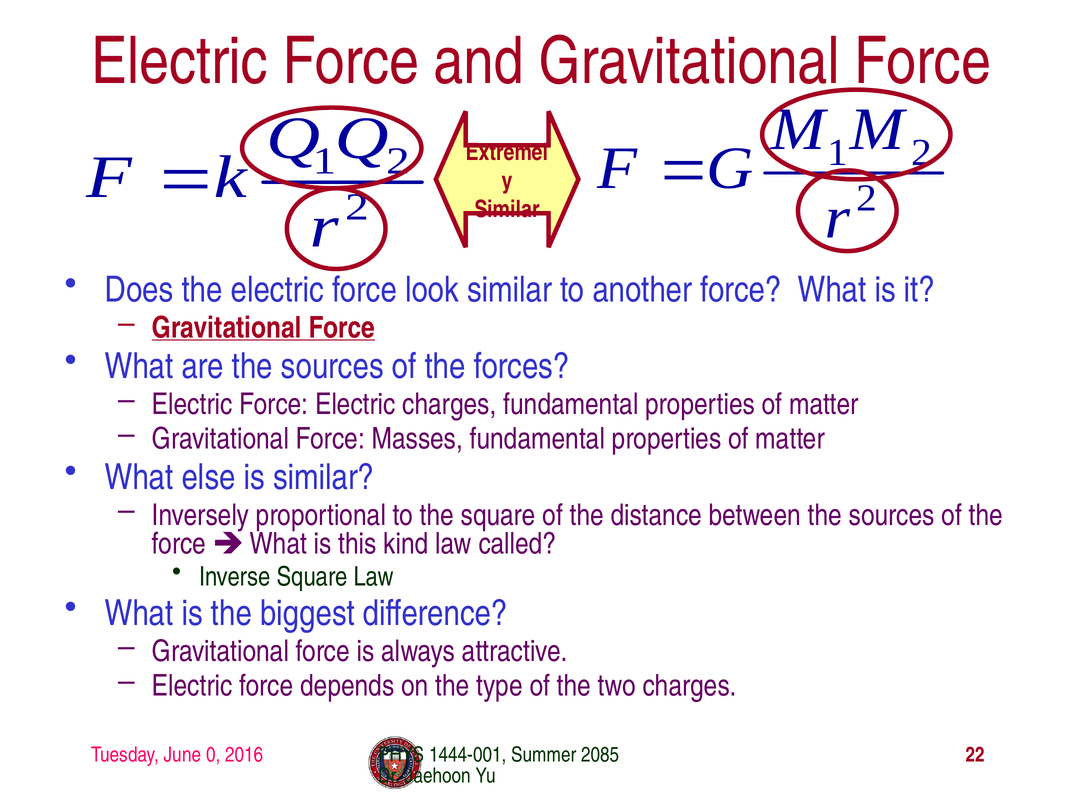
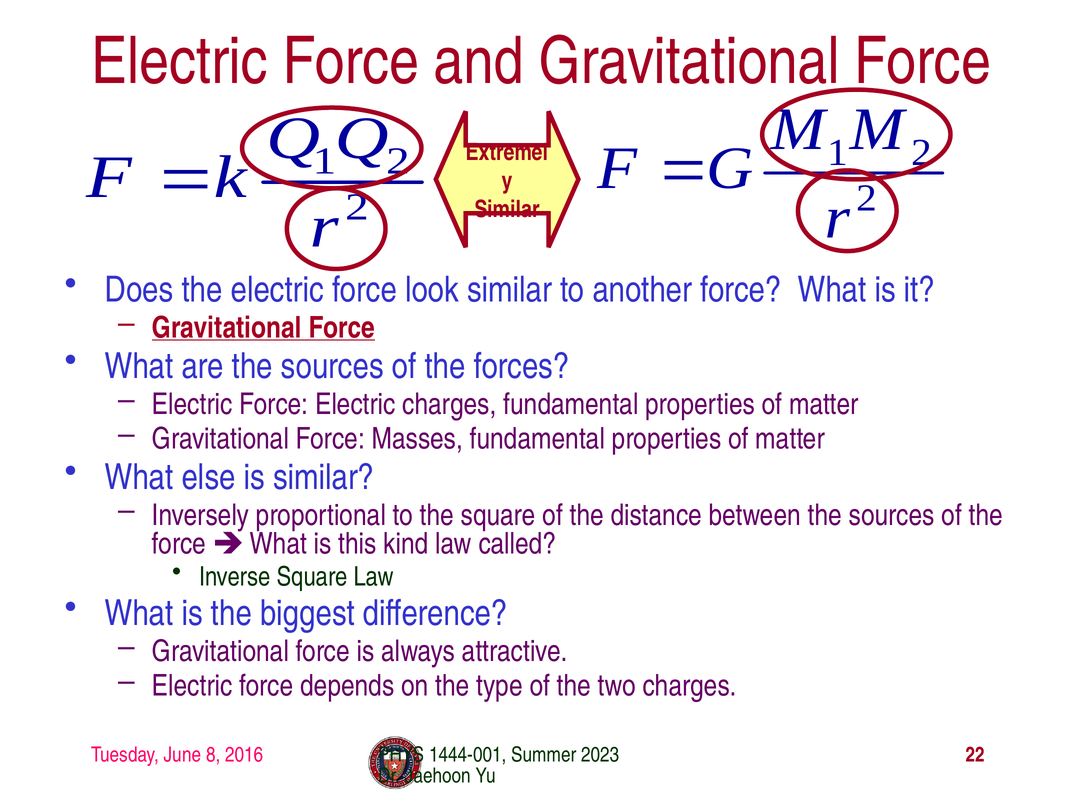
0: 0 -> 8
2085: 2085 -> 2023
